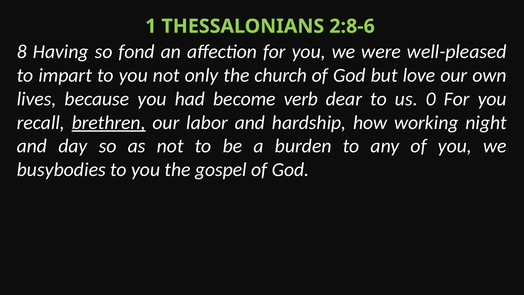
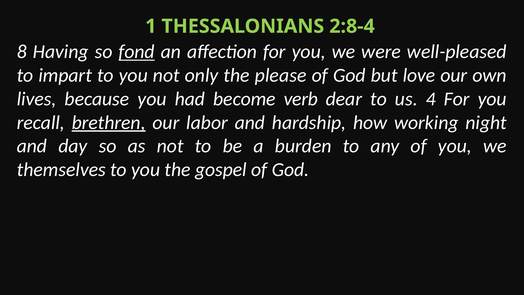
2:8-6: 2:8-6 -> 2:8-4
fond underline: none -> present
church: church -> please
0: 0 -> 4
busybodies: busybodies -> themselves
